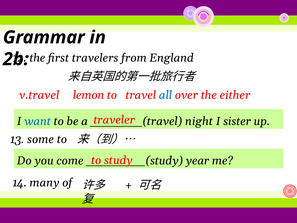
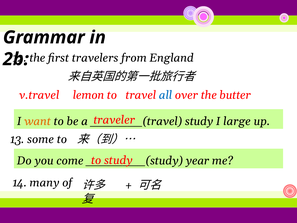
either: either -> butter
want colour: blue -> orange
night at (199, 121): night -> study
sister: sister -> large
